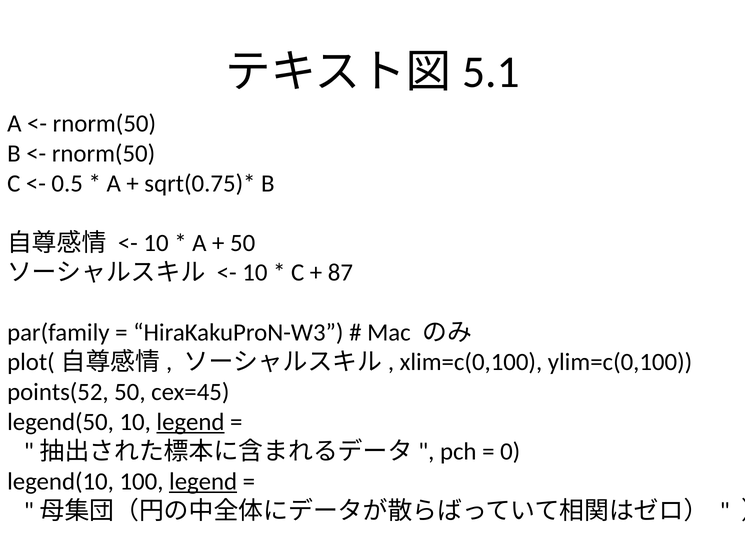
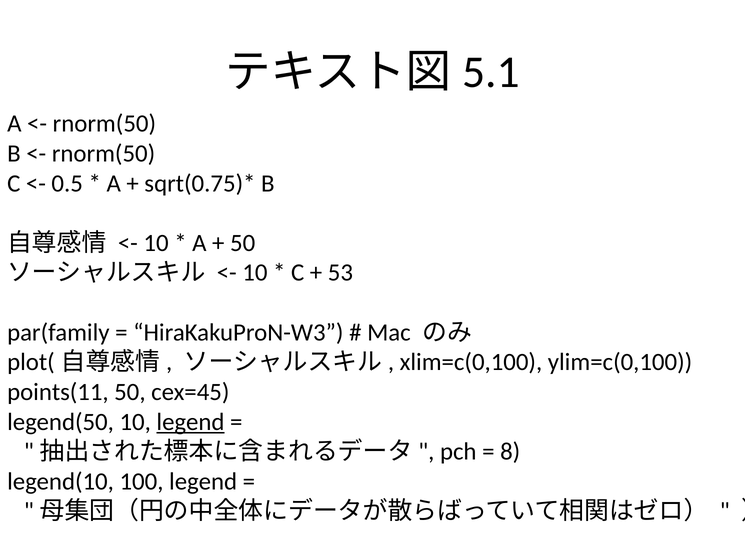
87: 87 -> 53
points(52: points(52 -> points(11
0: 0 -> 8
legend at (203, 481) underline: present -> none
